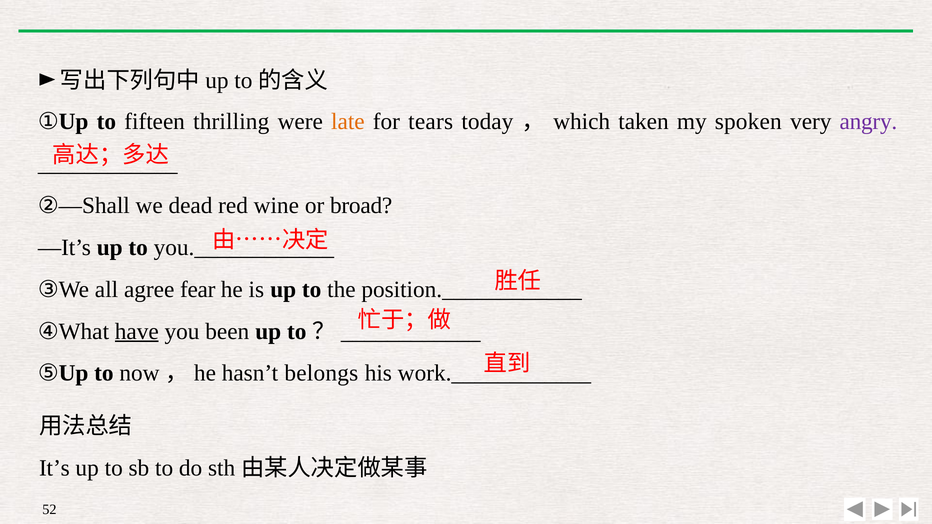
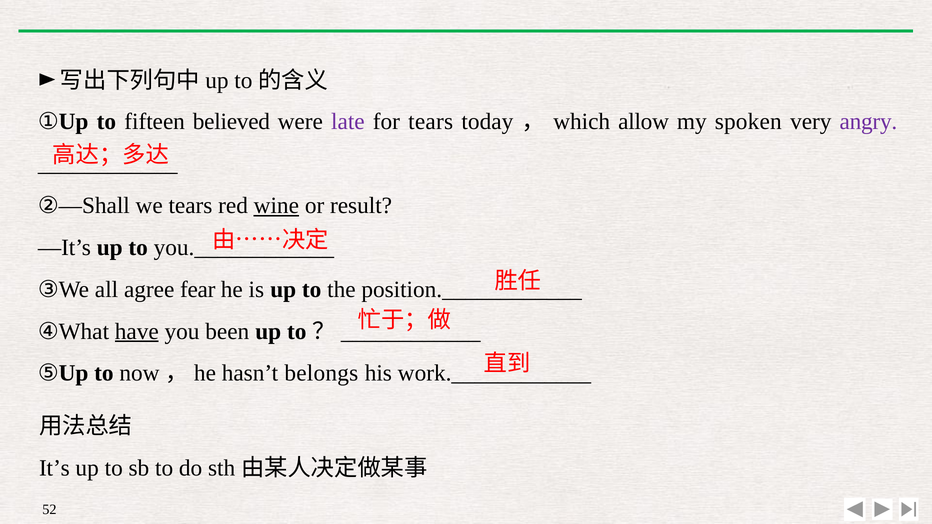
thrilling: thrilling -> believed
late colour: orange -> purple
taken: taken -> allow
we dead: dead -> tears
wine underline: none -> present
broad: broad -> result
